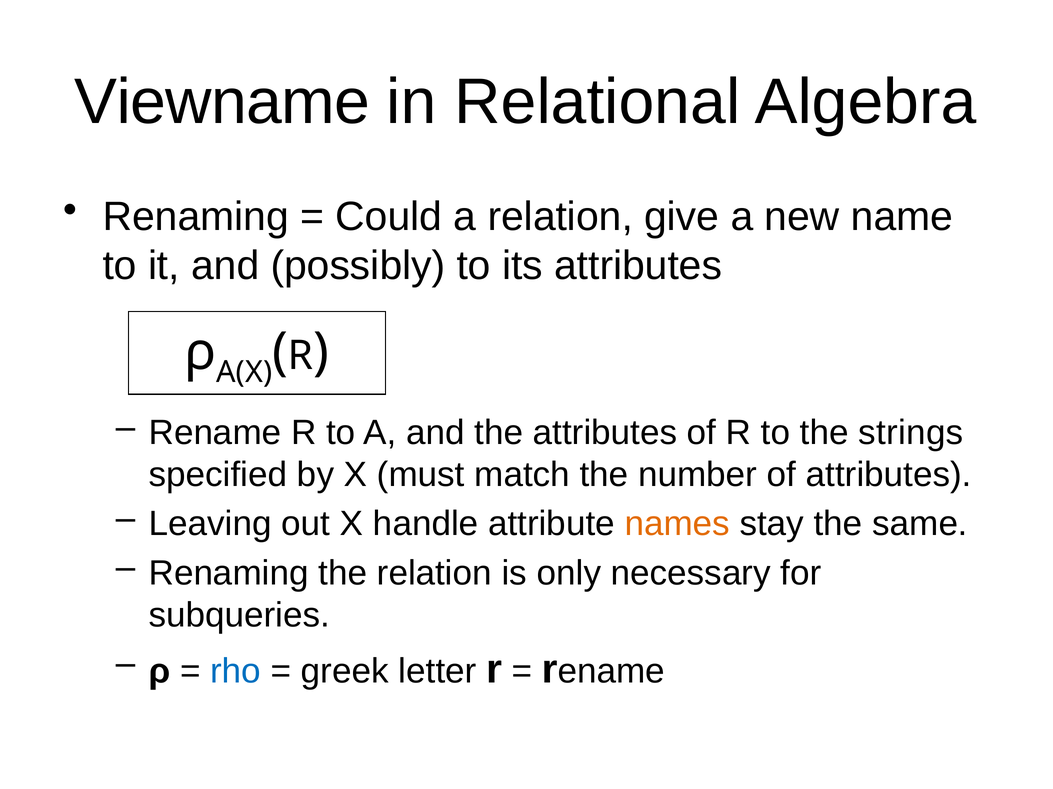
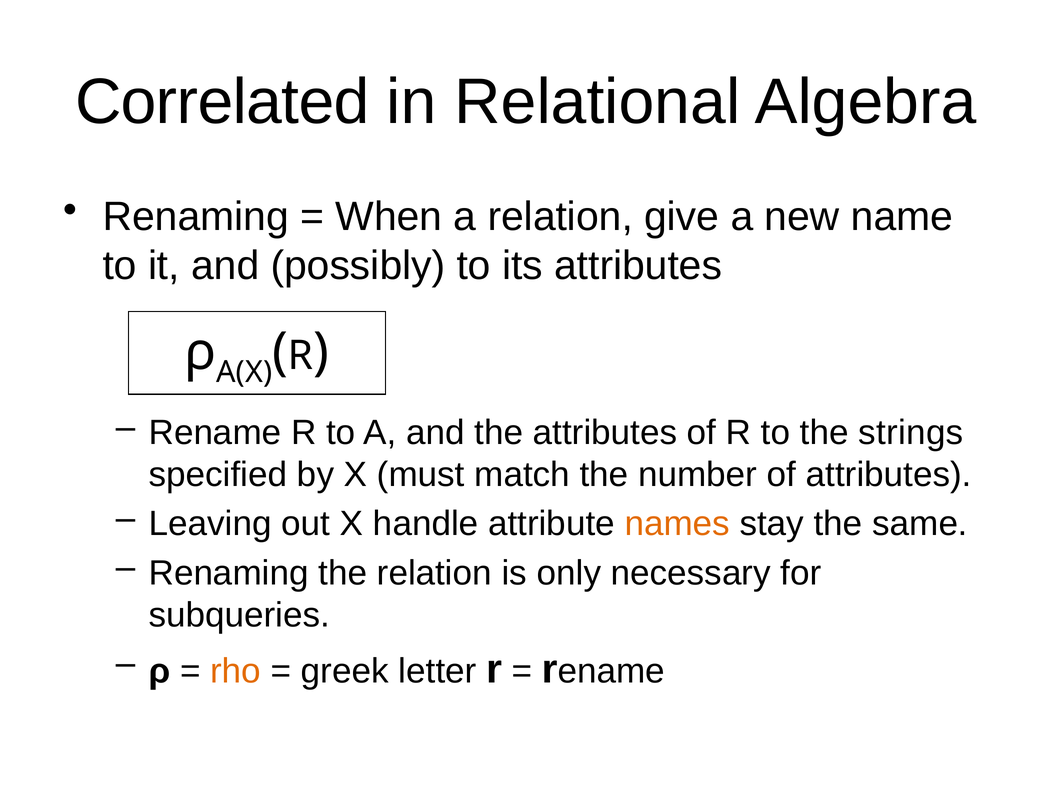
Viewname: Viewname -> Correlated
Could: Could -> When
rho colour: blue -> orange
